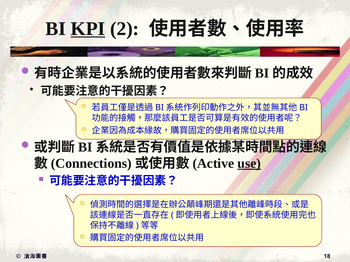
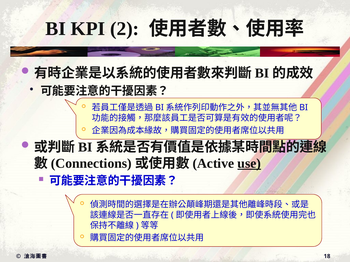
KPI underline: present -> none
